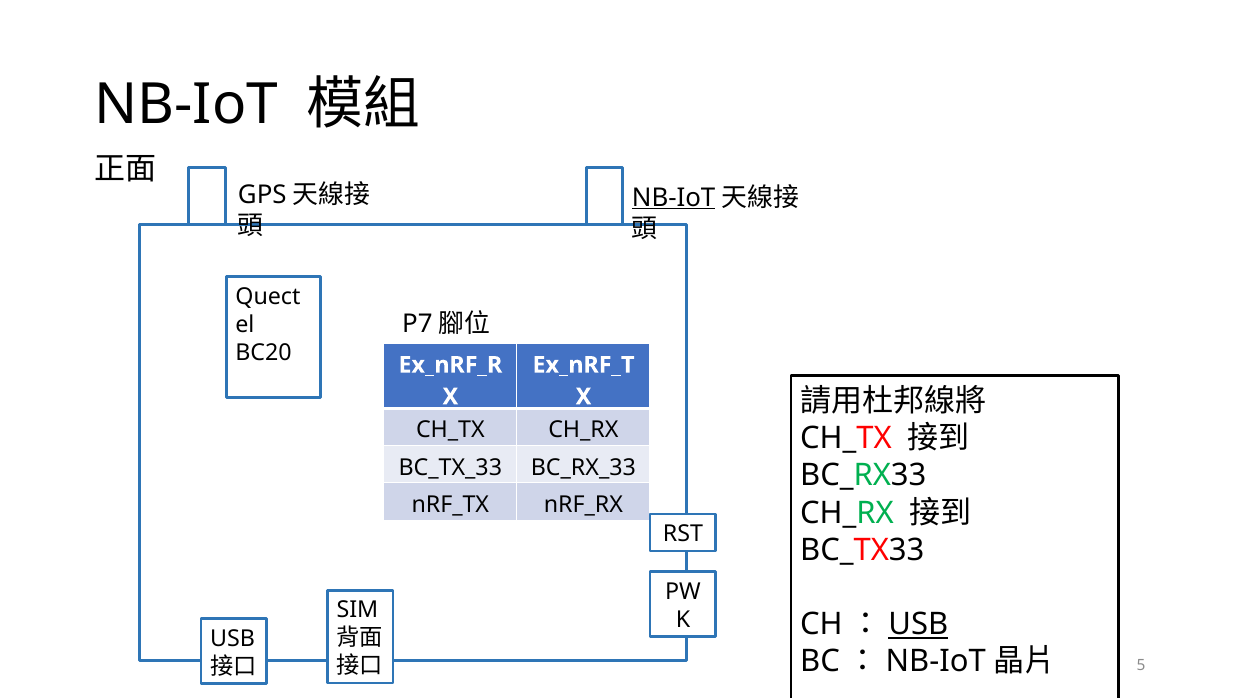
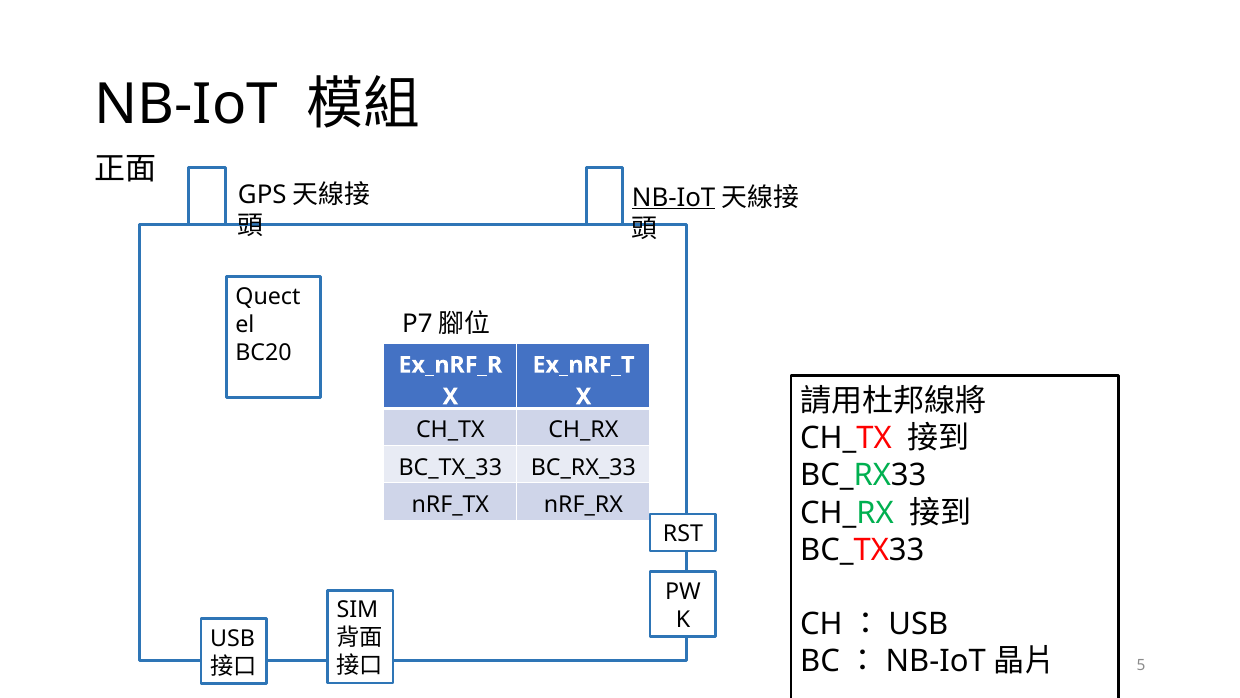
USB at (918, 624) underline: present -> none
